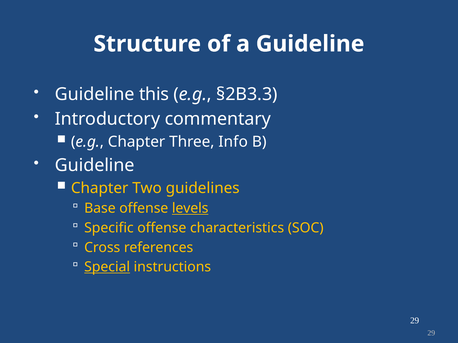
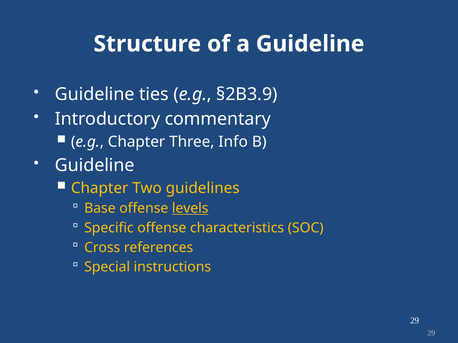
this: this -> ties
§2B3.3: §2B3.3 -> §2B3.9
Special underline: present -> none
